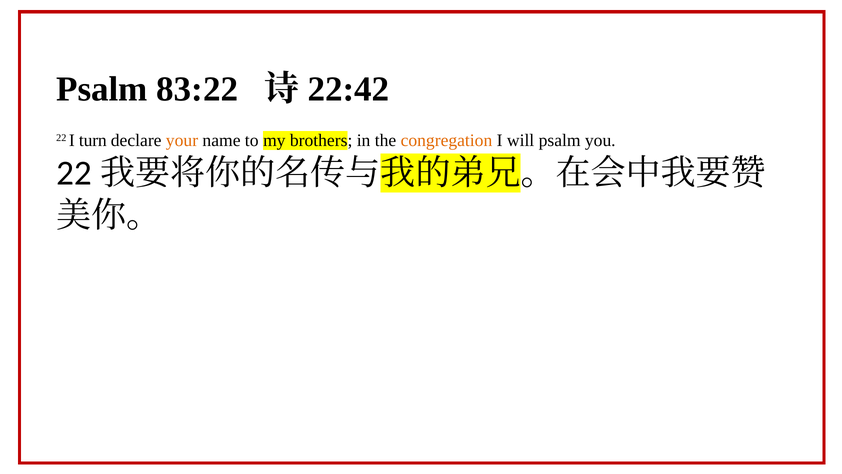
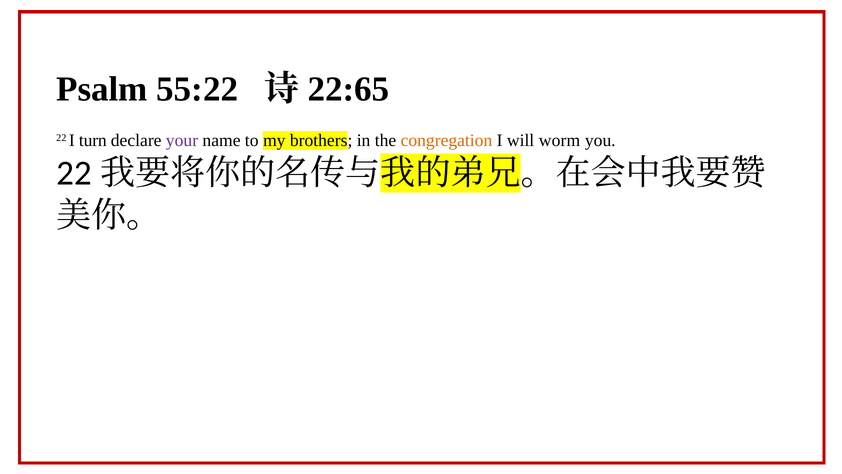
83:22: 83:22 -> 55:22
22:42: 22:42 -> 22:65
your colour: orange -> purple
will psalm: psalm -> worm
